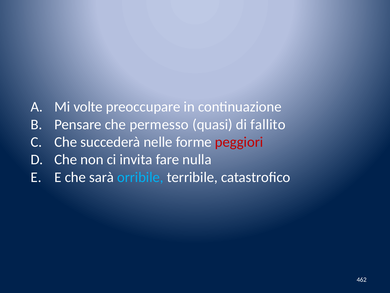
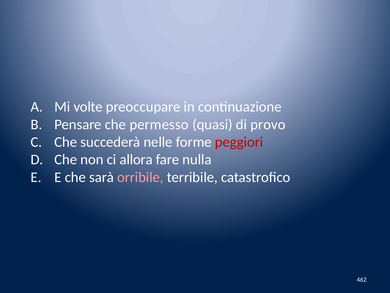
fallito: fallito -> provo
invita: invita -> allora
orribile colour: light blue -> pink
